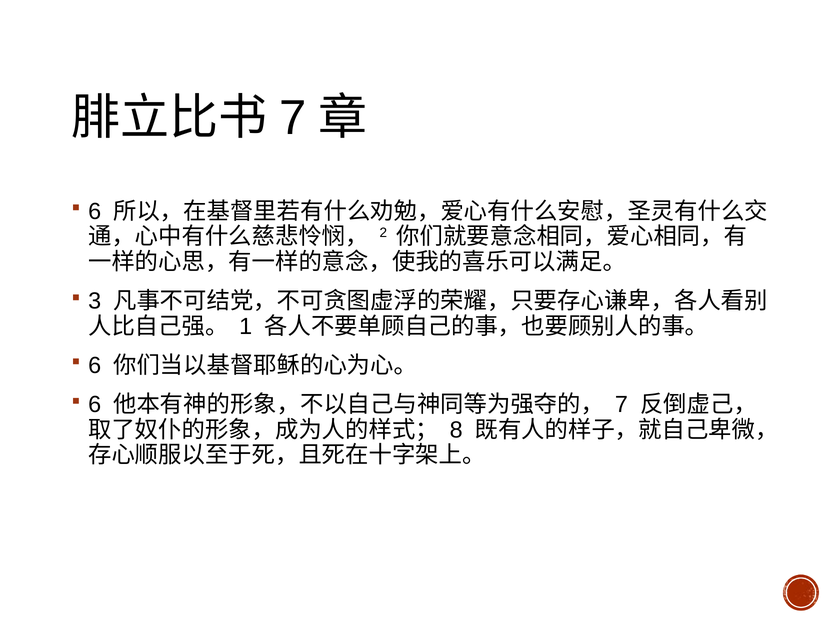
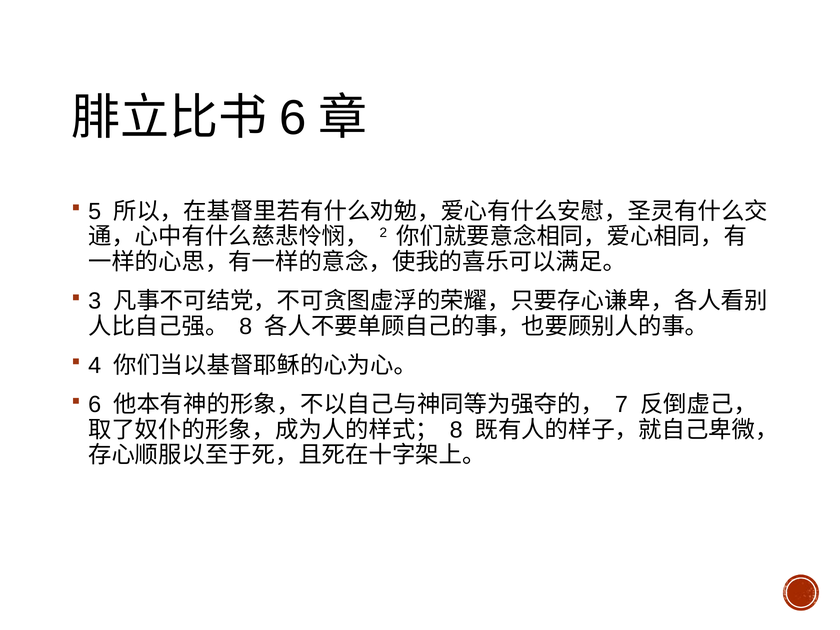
7 at (293, 118): 7 -> 6
6 at (95, 212): 6 -> 5
1 at (246, 326): 1 -> 8
6 at (95, 366): 6 -> 4
